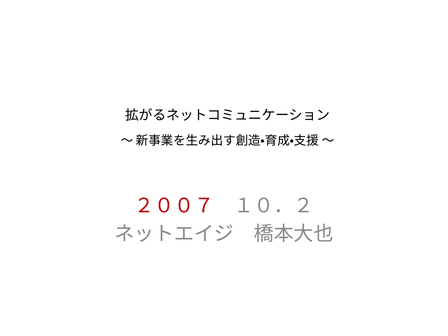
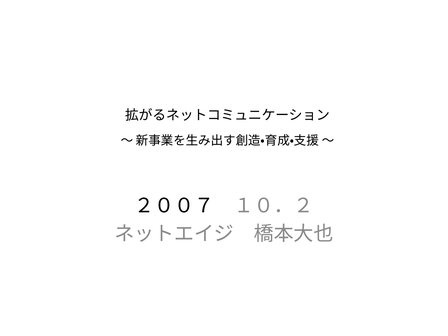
２００７ colour: red -> black
